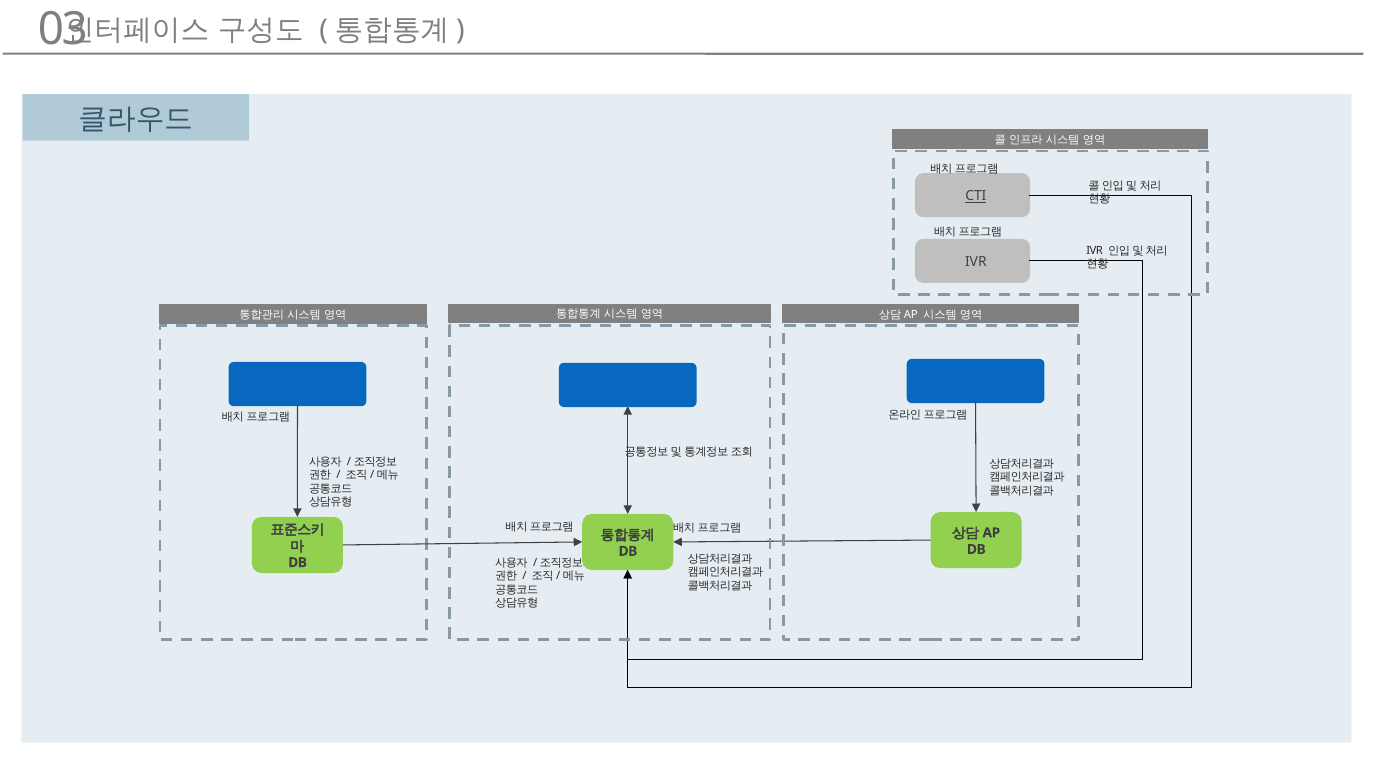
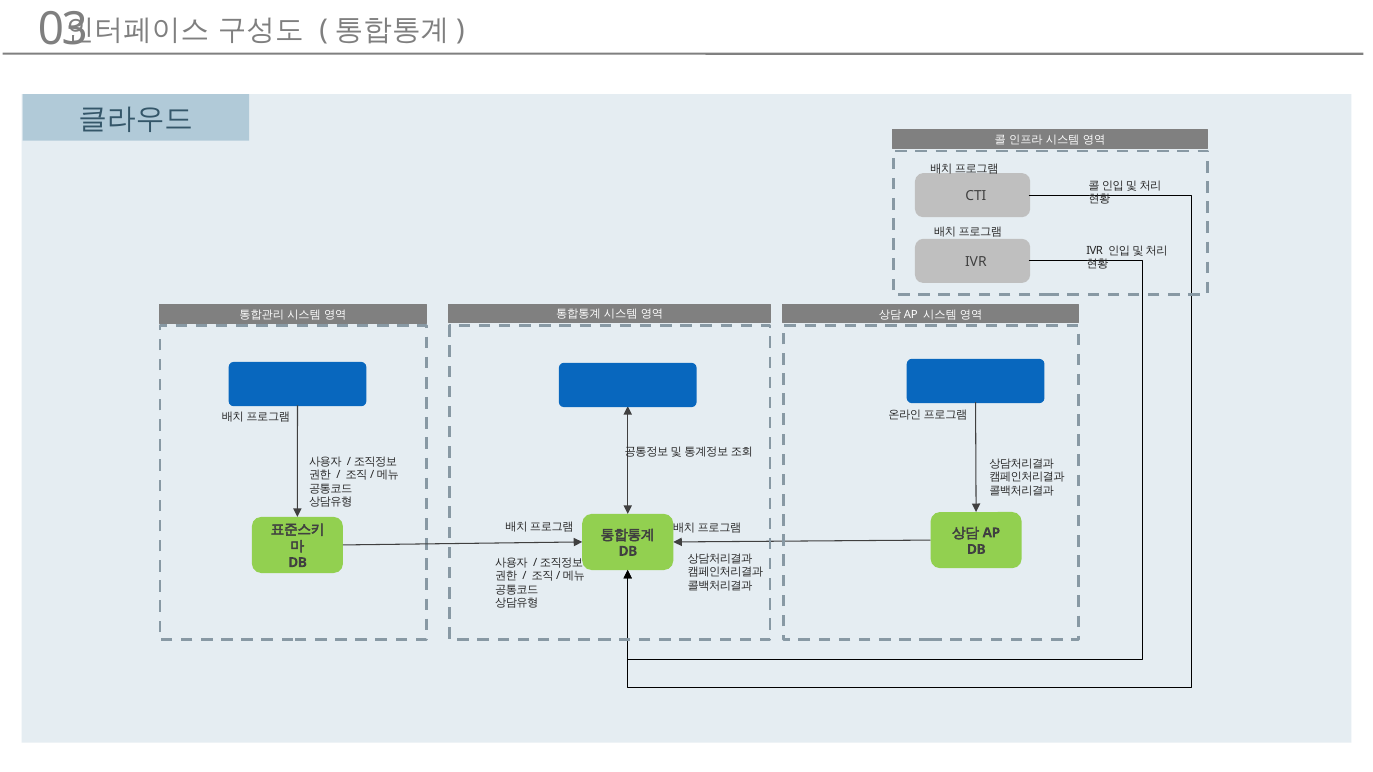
CTI underline: present -> none
